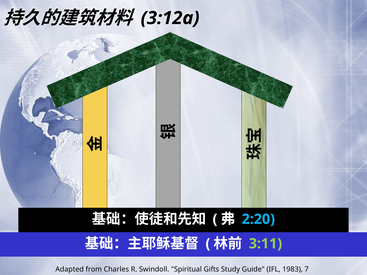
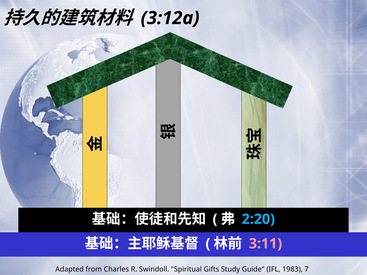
3:11 colour: light green -> pink
